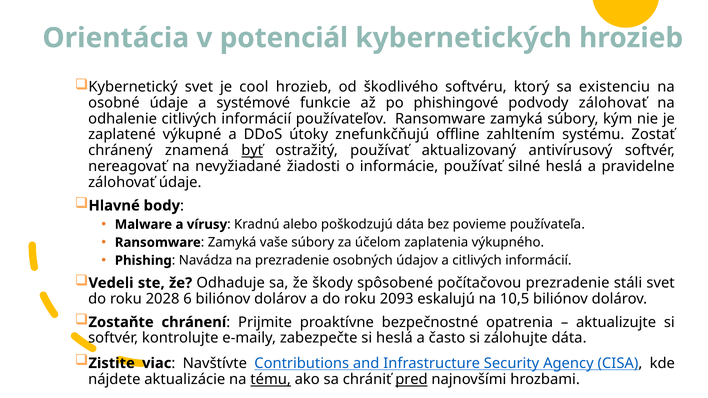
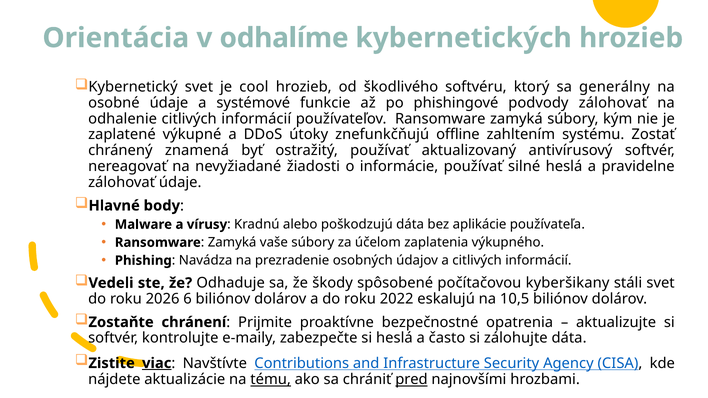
potenciál: potenciál -> odhalíme
existenciu: existenciu -> generálny
byť underline: present -> none
povieme: povieme -> aplikácie
počítačovou prezradenie: prezradenie -> kyberšikany
2028: 2028 -> 2026
2093: 2093 -> 2022
viac underline: none -> present
